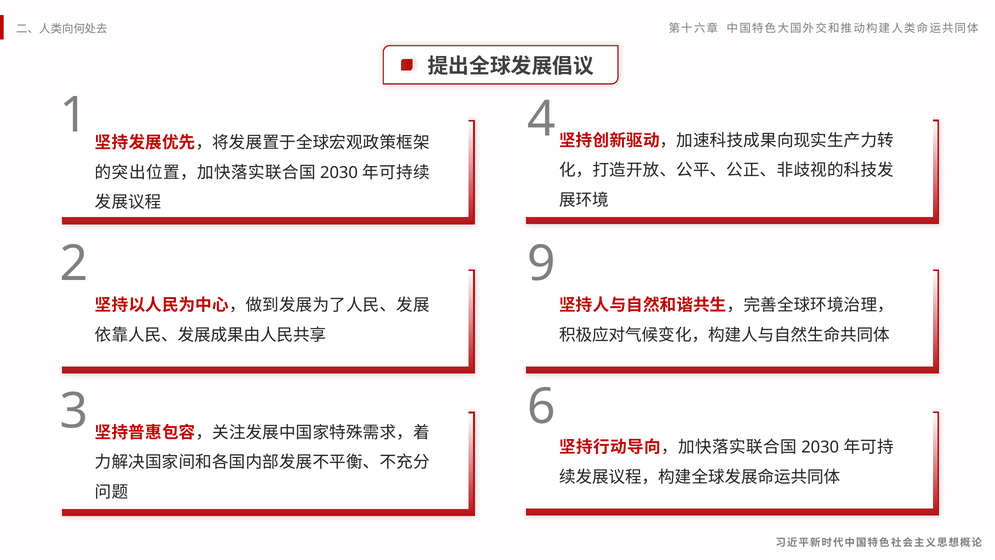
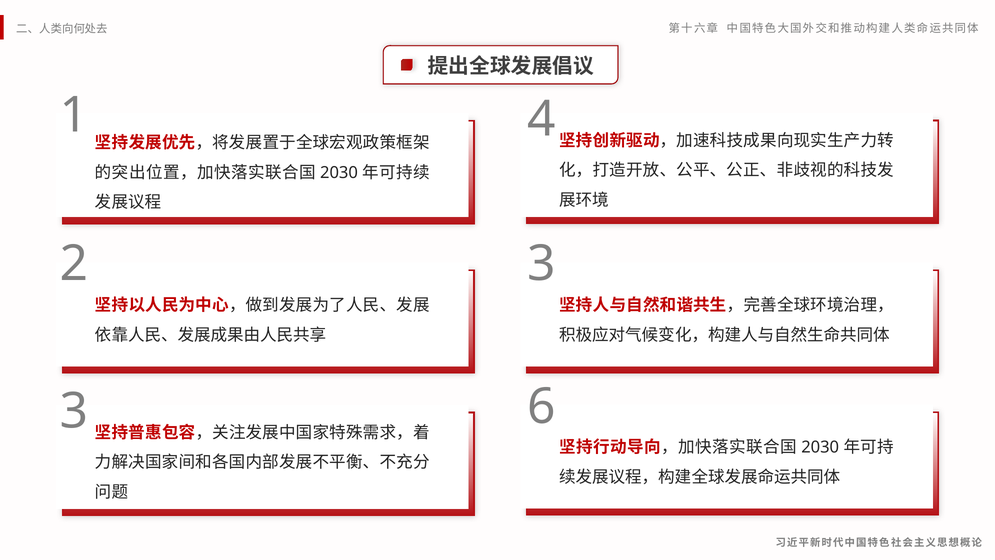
2 9: 9 -> 3
